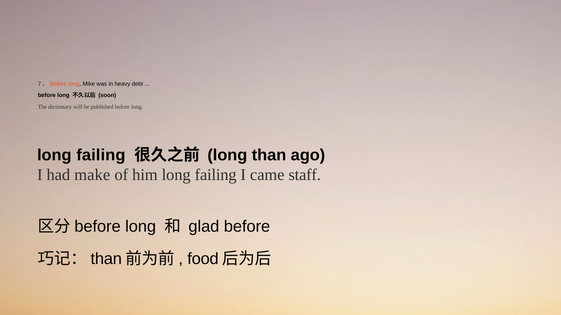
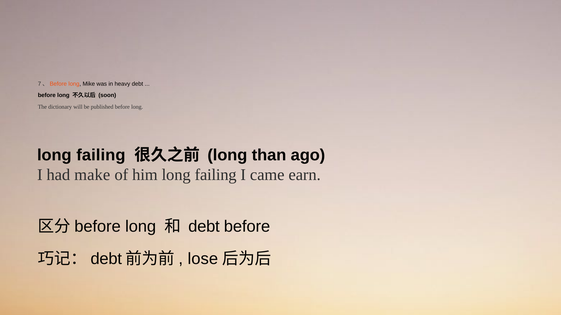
staff: staff -> earn
glad at (204, 227): glad -> debt
than at (106, 259): than -> debt
food: food -> lose
